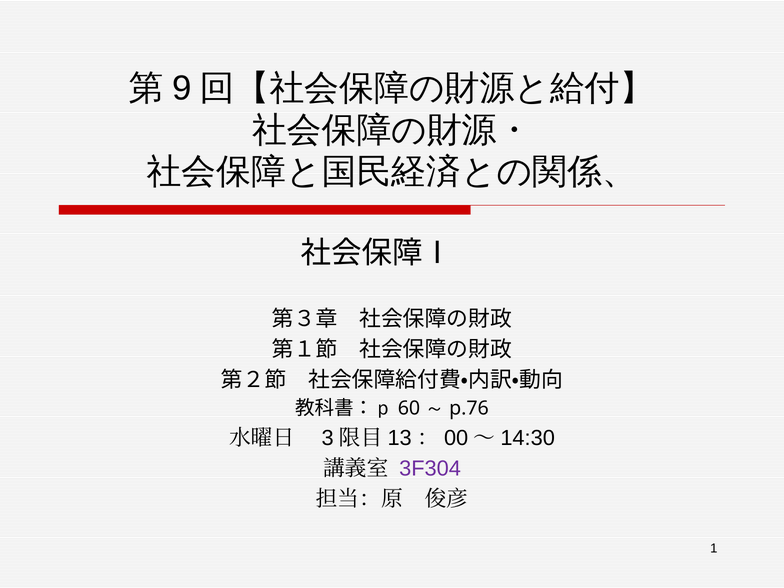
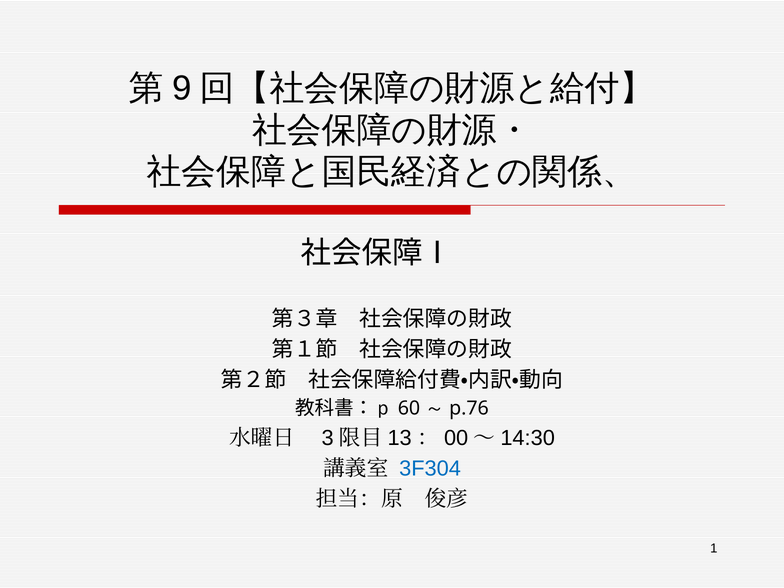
3F304 colour: purple -> blue
